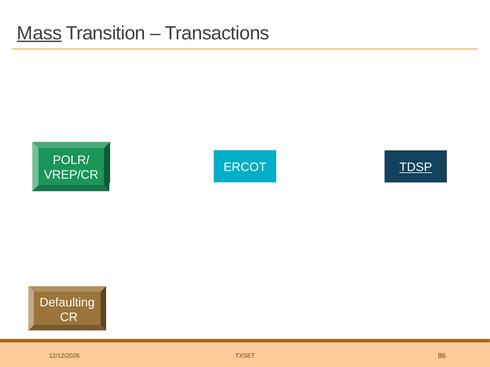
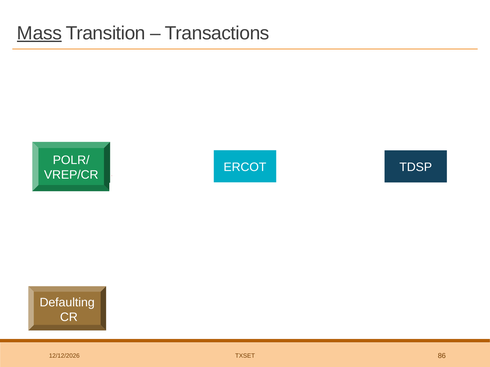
TDSP underline: present -> none
